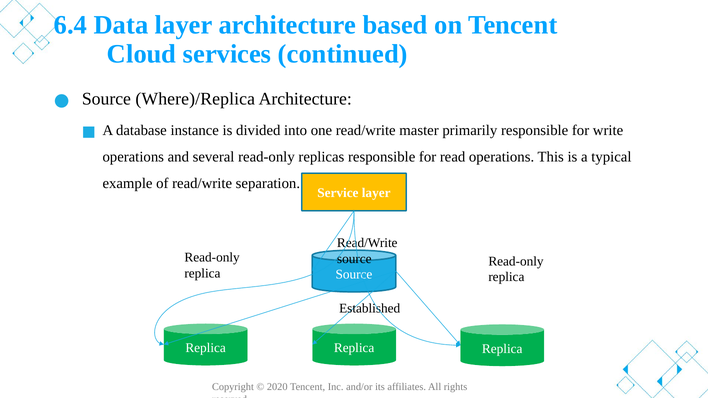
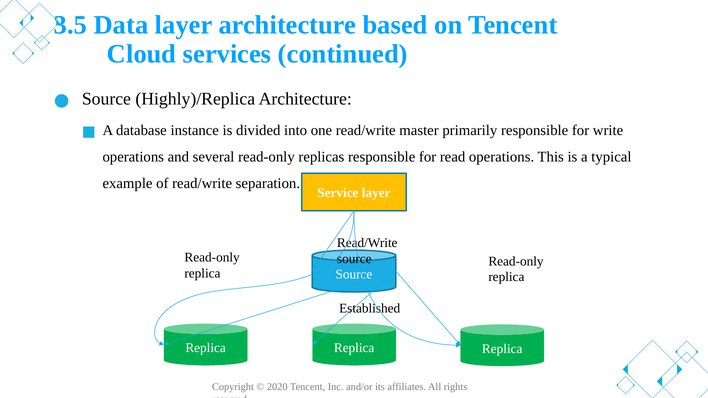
6.4: 6.4 -> 3.5
Where)/Replica: Where)/Replica -> Highly)/Replica
